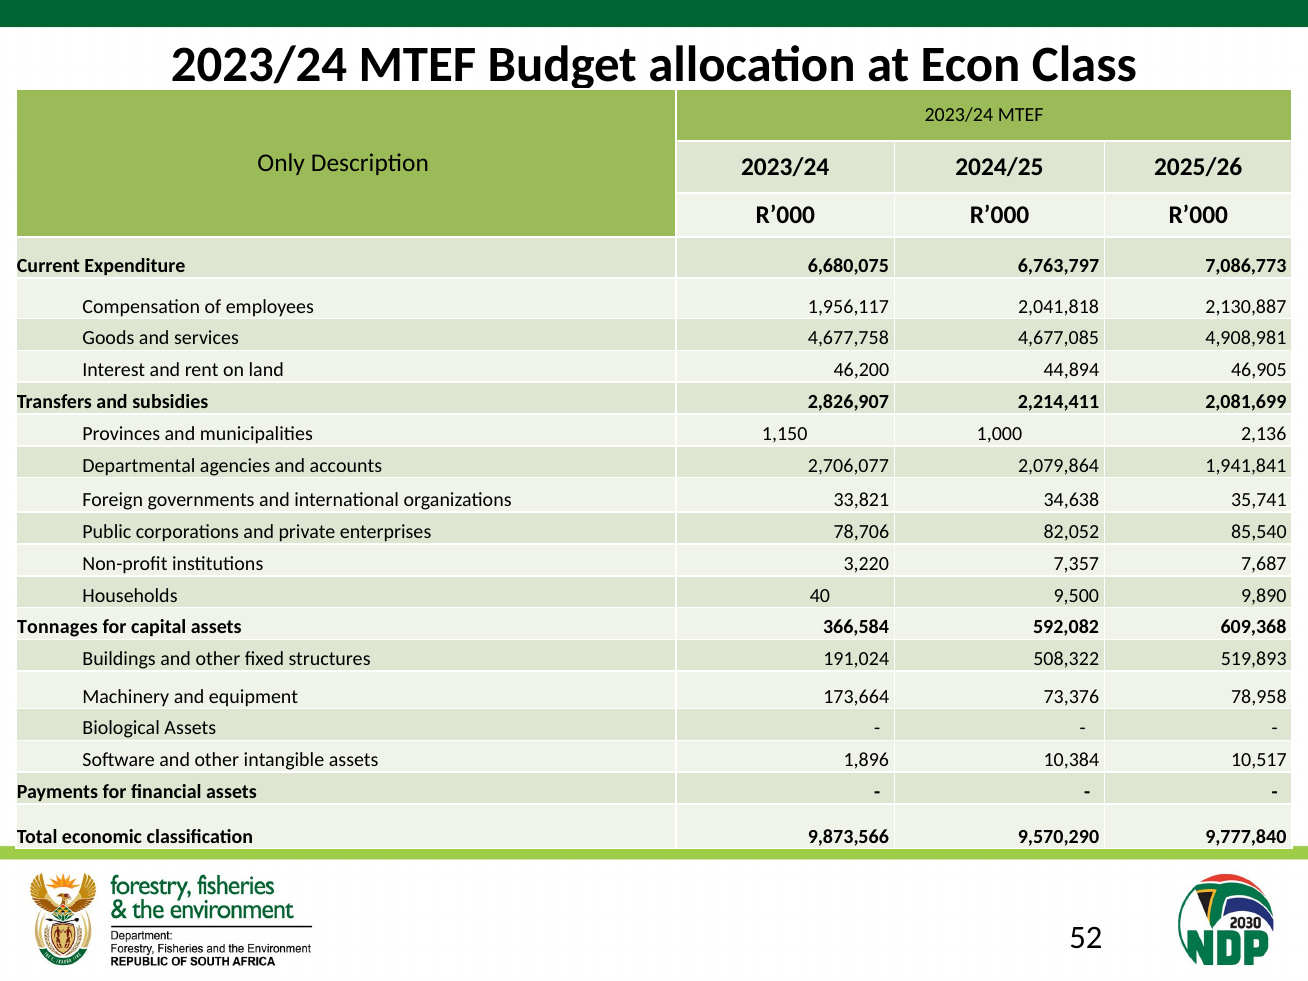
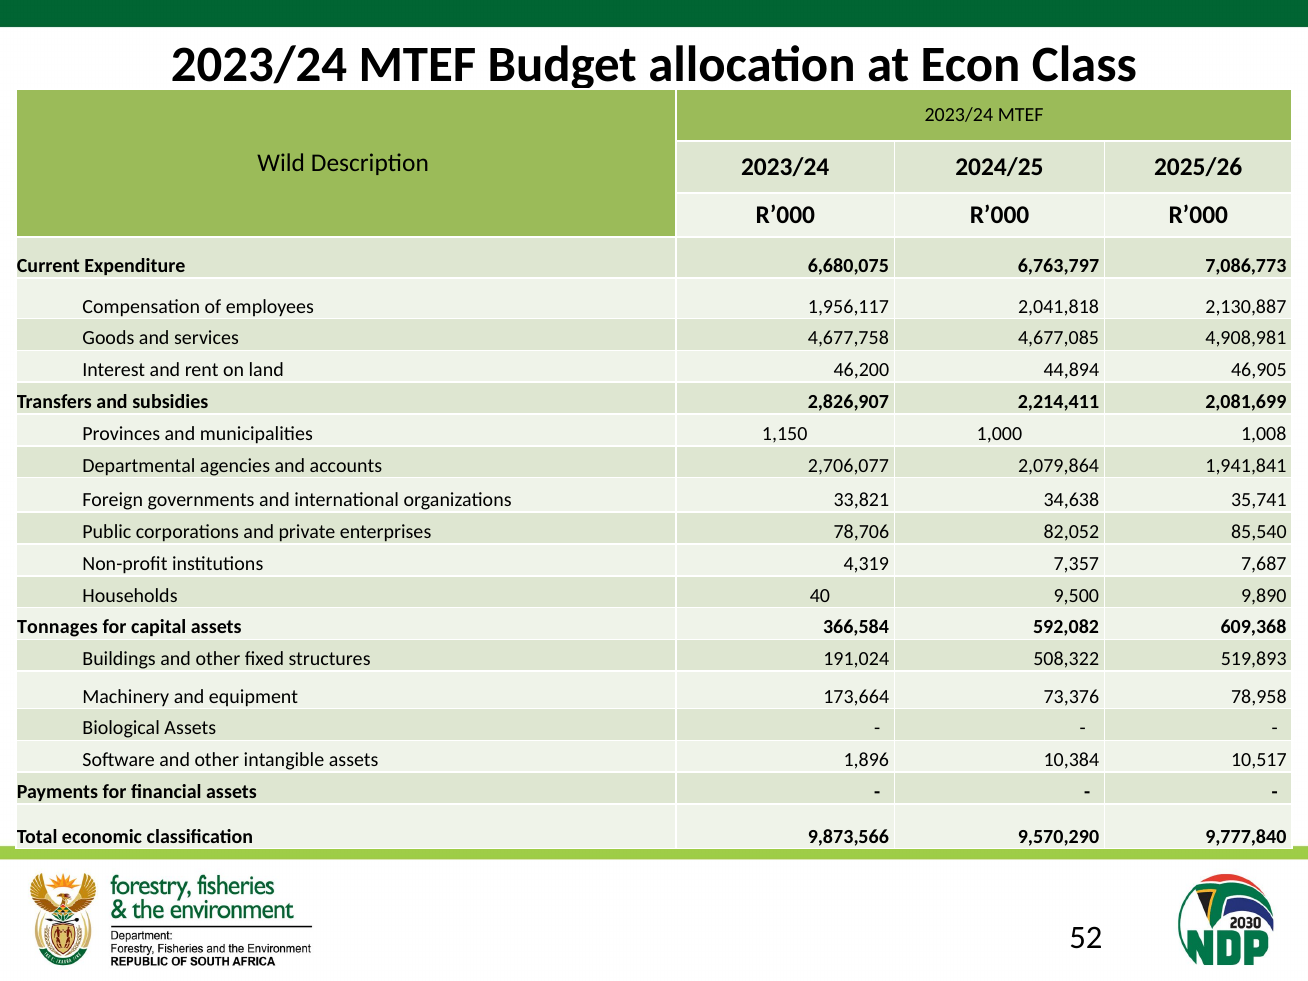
Only: Only -> Wild
2,136: 2,136 -> 1,008
3,220: 3,220 -> 4,319
